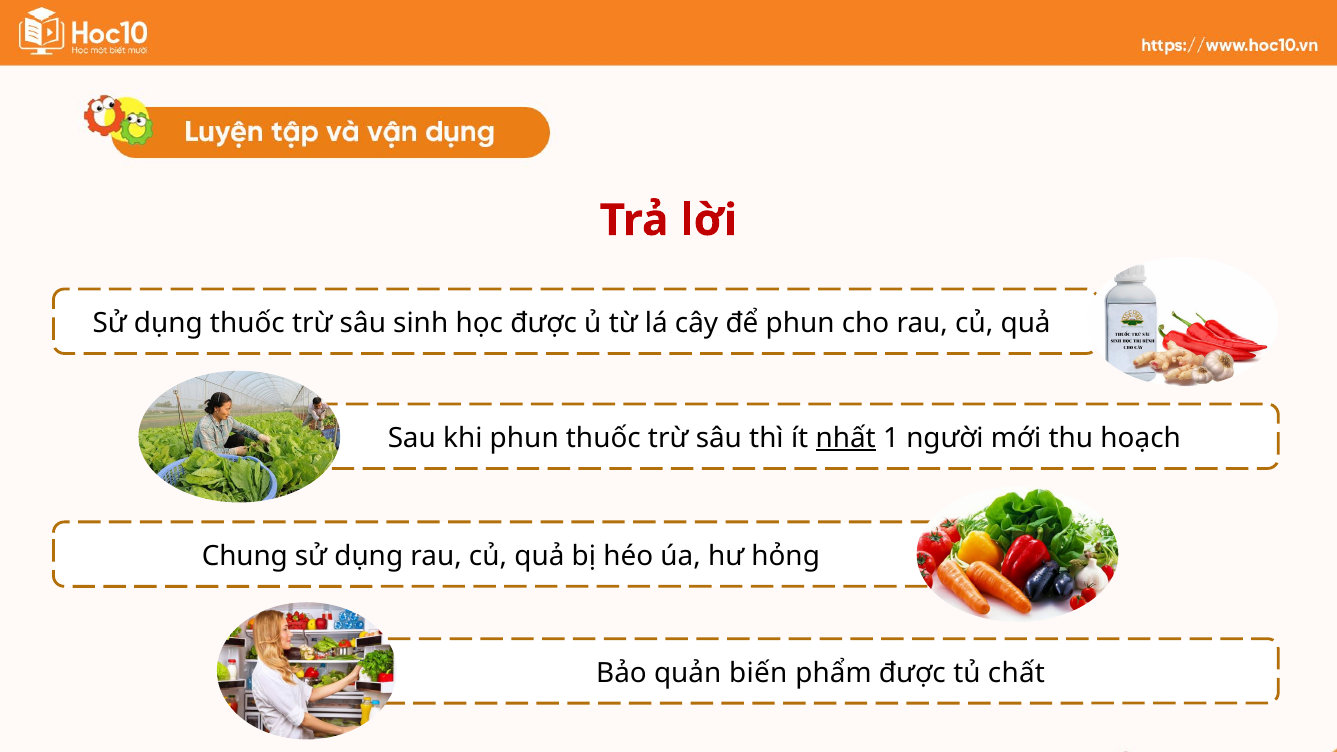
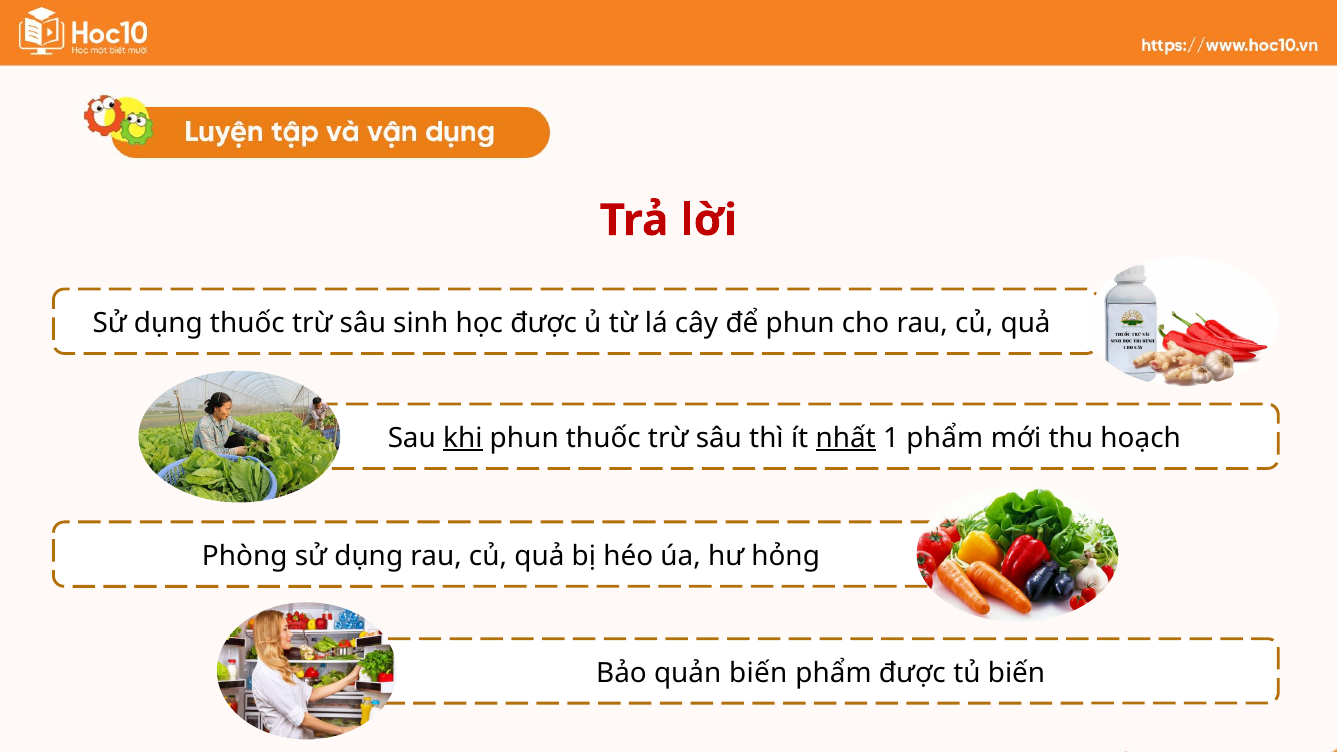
khi underline: none -> present
1 người: người -> phẩm
Chung: Chung -> Phòng
tủ chất: chất -> biến
